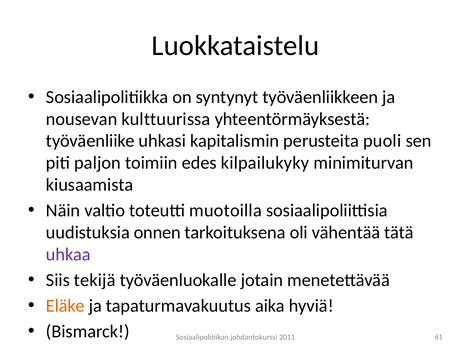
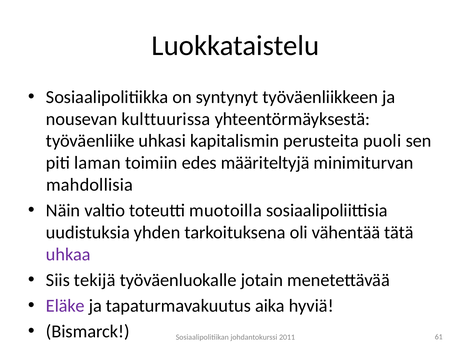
paljon: paljon -> laman
kilpailukyky: kilpailukyky -> määriteltyjä
kiusaamista: kiusaamista -> mahdollisia
onnen: onnen -> yhden
Eläke colour: orange -> purple
